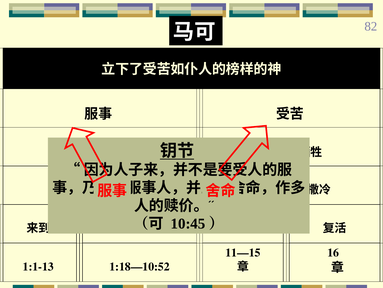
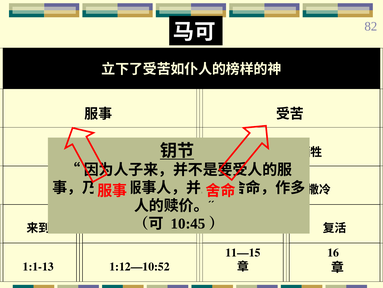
1:18—10:52: 1:18—10:52 -> 1:12—10:52
